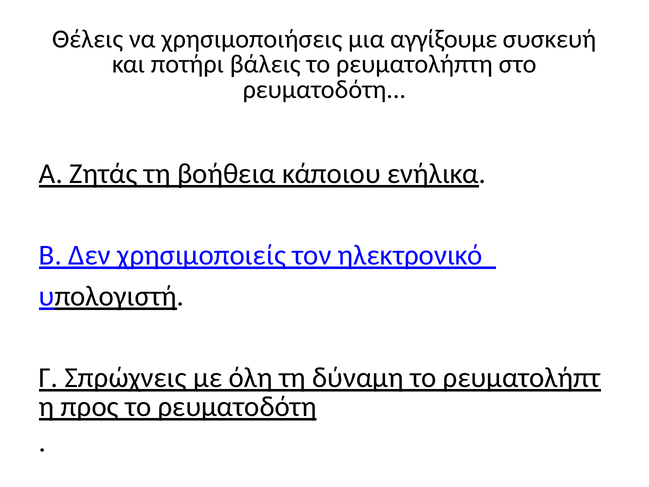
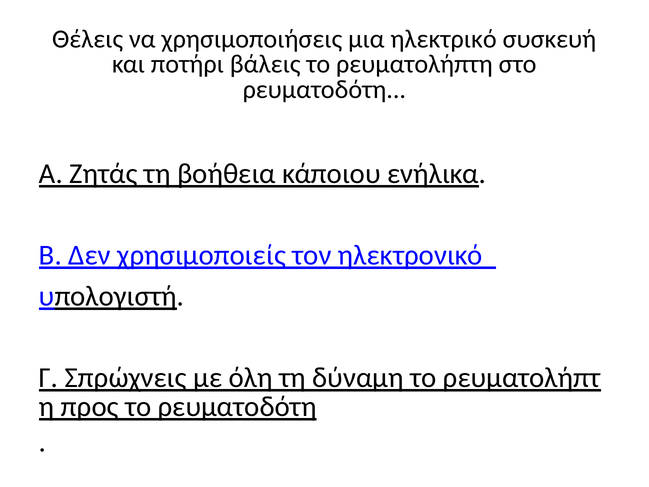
αγγίξουμε: αγγίξουμε -> ηλεκτρικό
